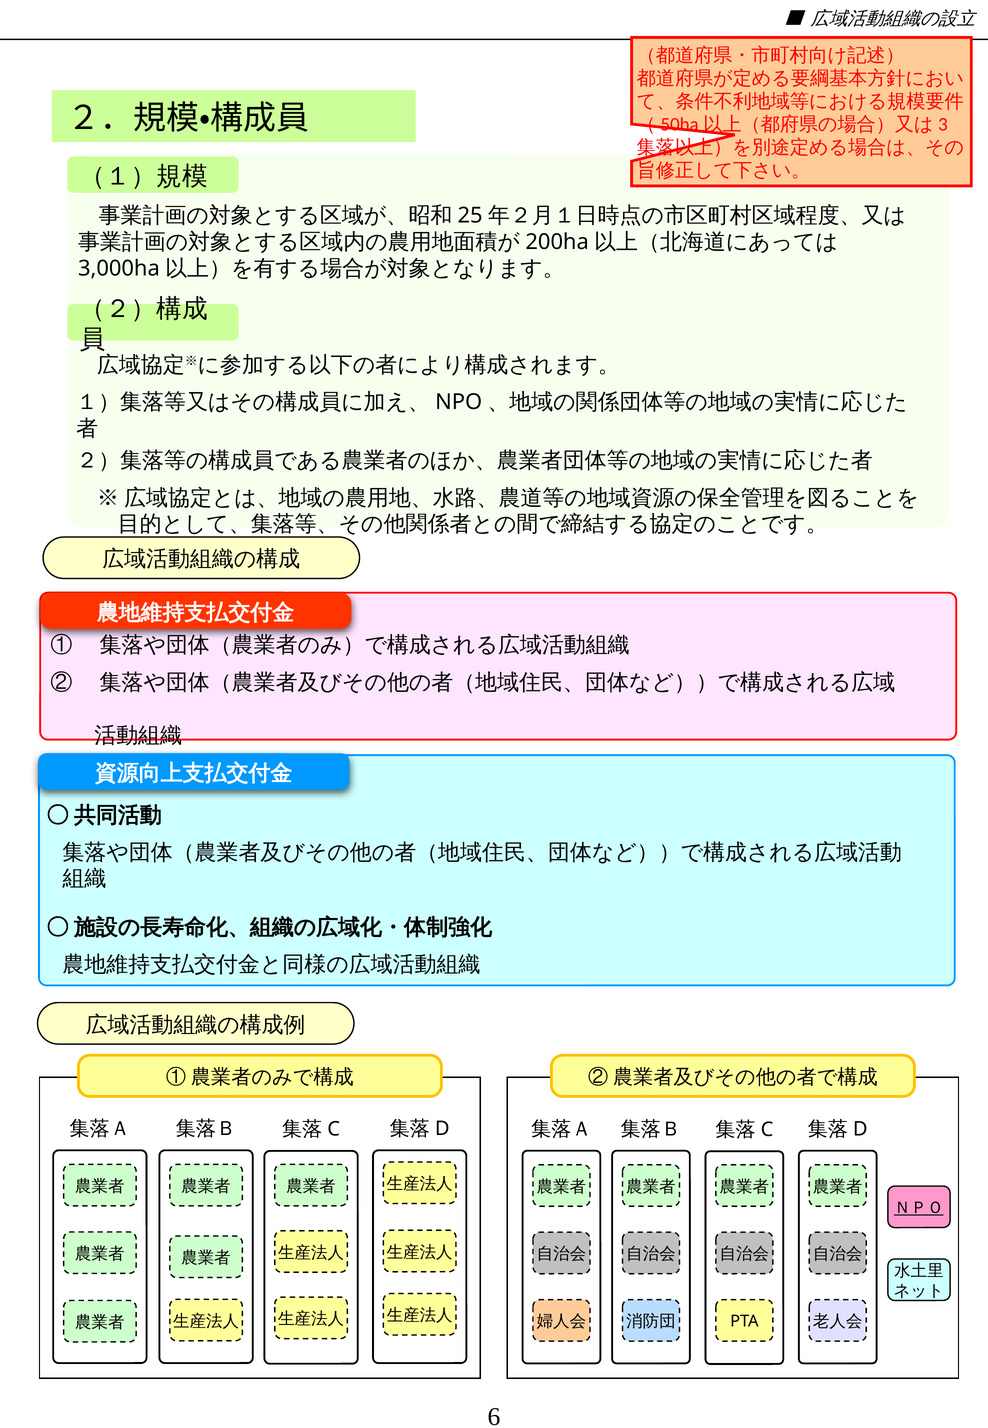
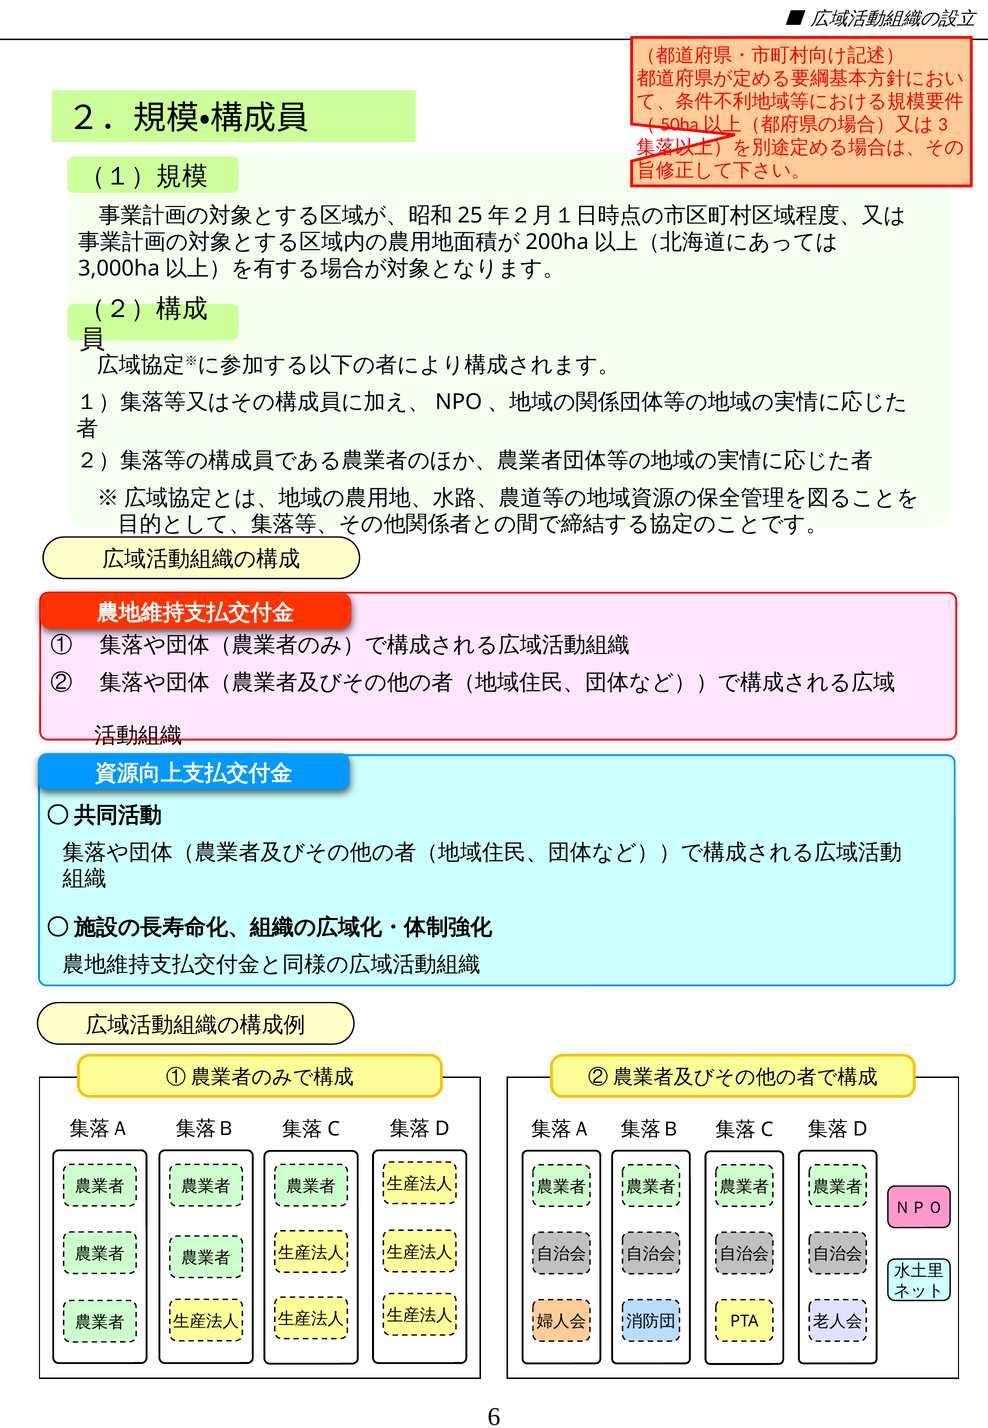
ＮＰＯ underline: present -> none
